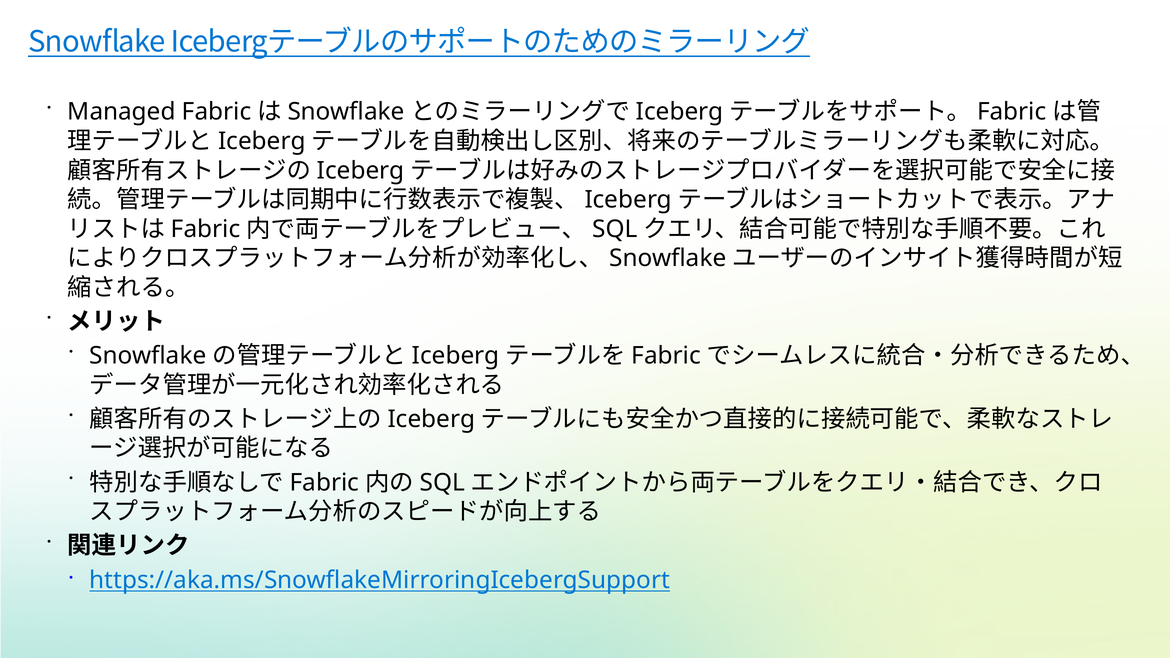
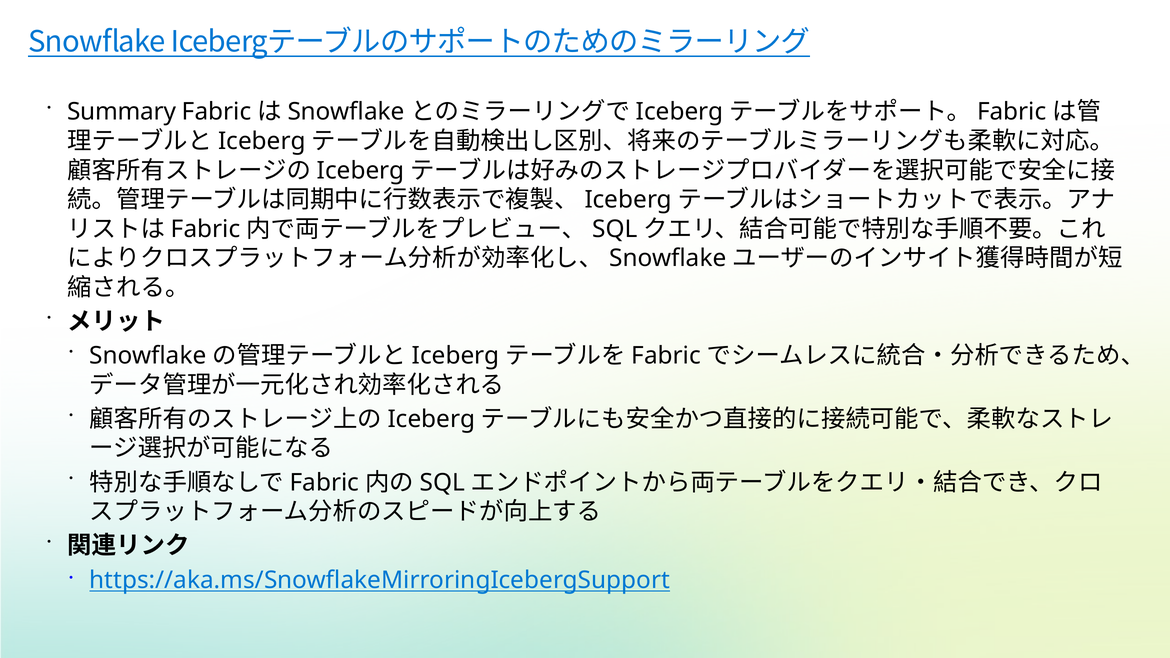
Managed: Managed -> Summary
